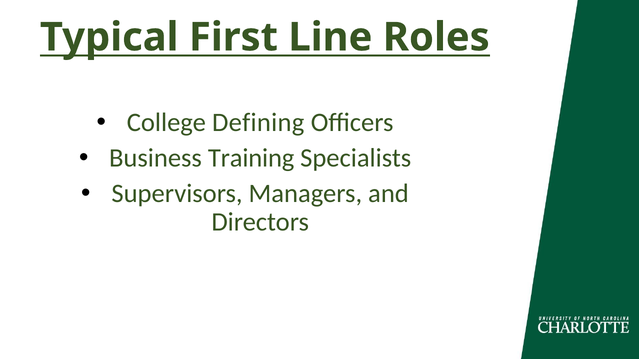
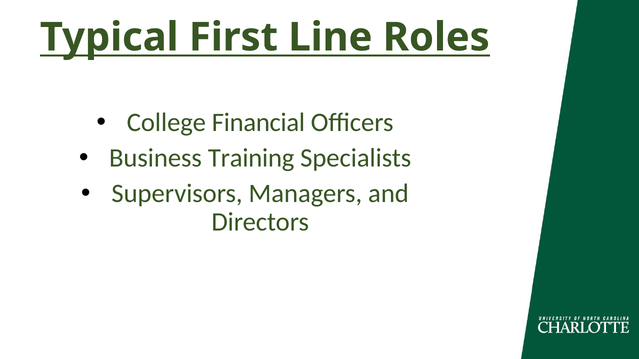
Defining: Defining -> Financial
